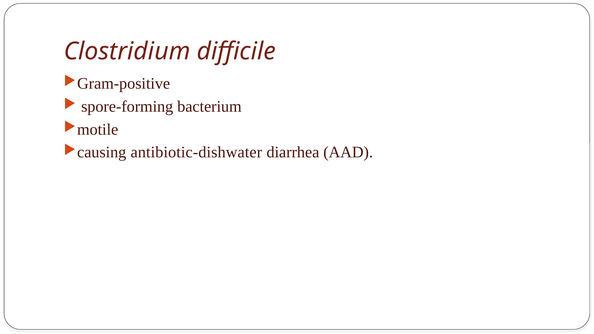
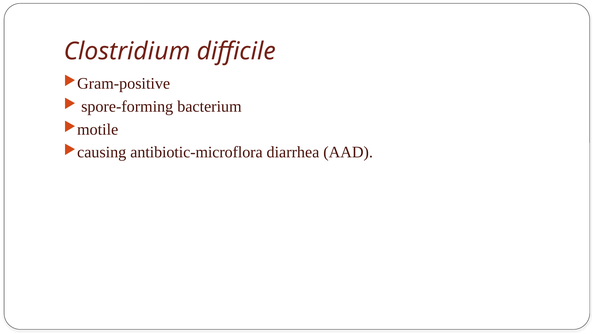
antibiotic-dishwater: antibiotic-dishwater -> antibiotic-microflora
